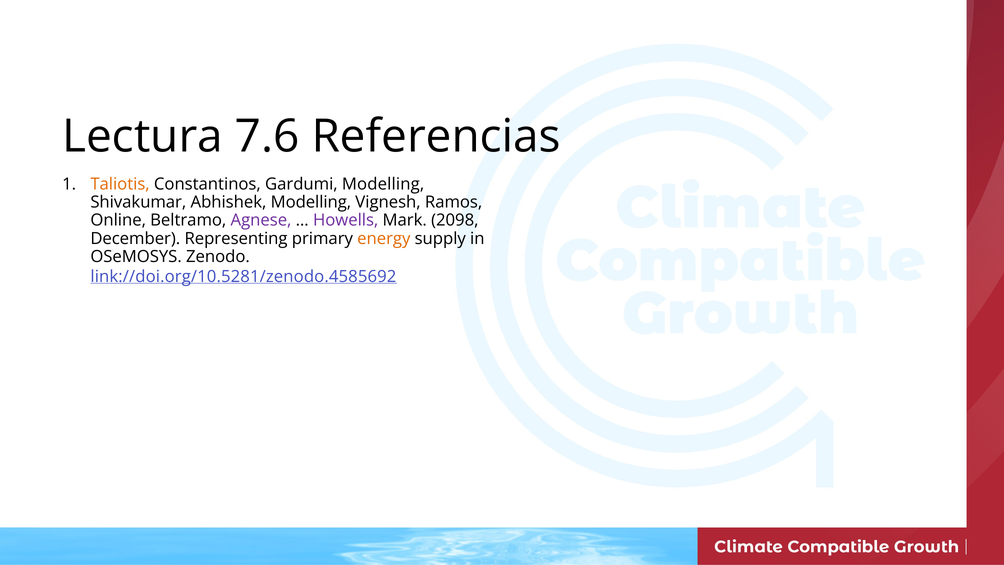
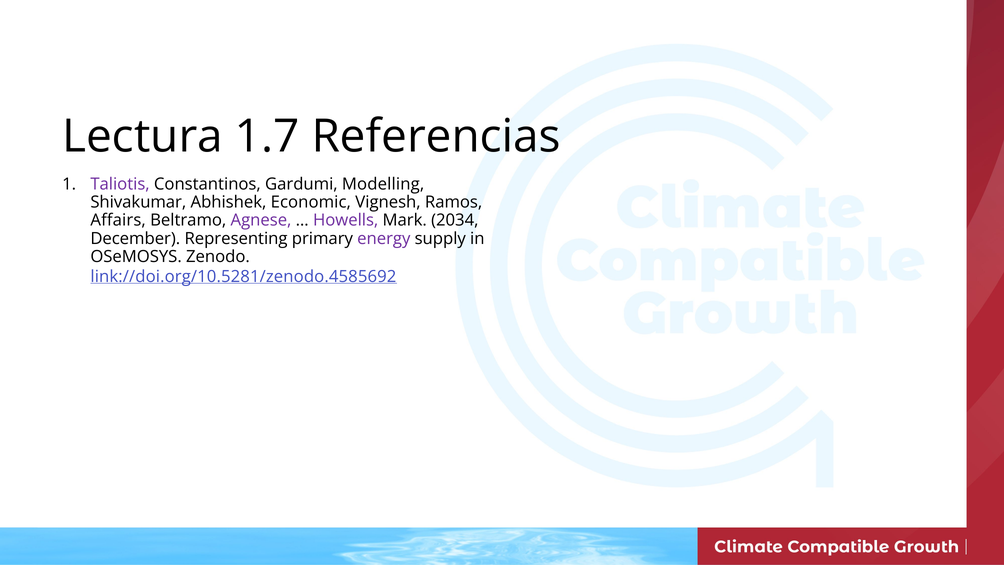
7.6: 7.6 -> 1.7
Taliotis colour: orange -> purple
Abhishek Modelling: Modelling -> Economic
Online: Online -> Affairs
2098: 2098 -> 2034
energy colour: orange -> purple
